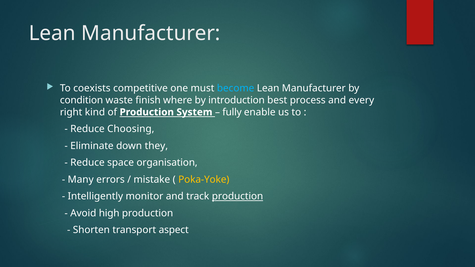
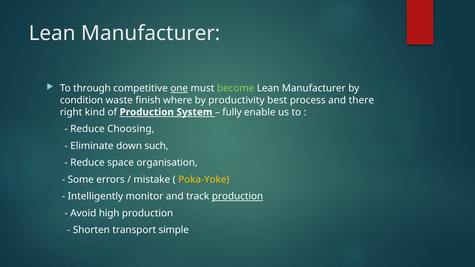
coexists: coexists -> through
one underline: none -> present
become colour: light blue -> light green
introduction: introduction -> productivity
every: every -> there
they: they -> such
Many: Many -> Some
aspect: aspect -> simple
